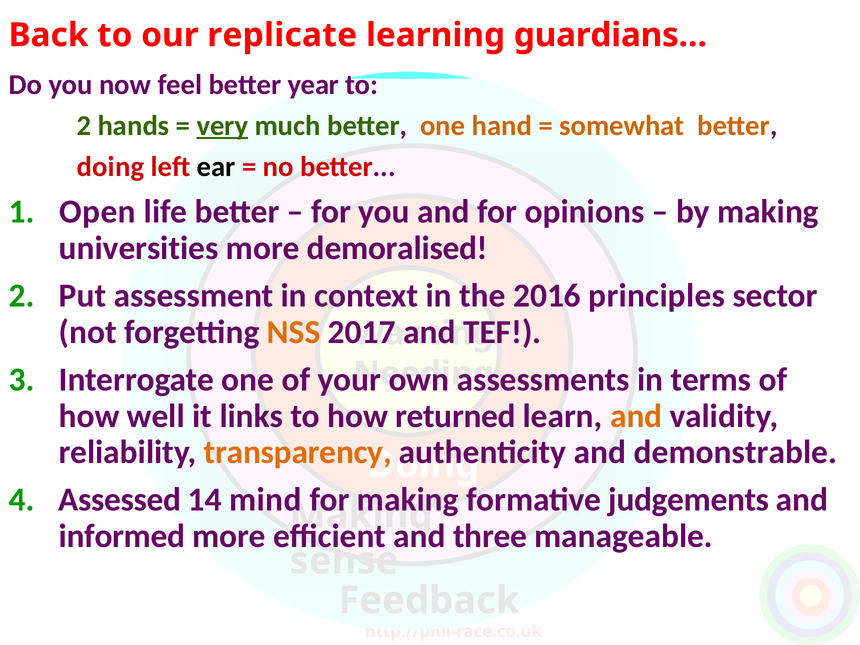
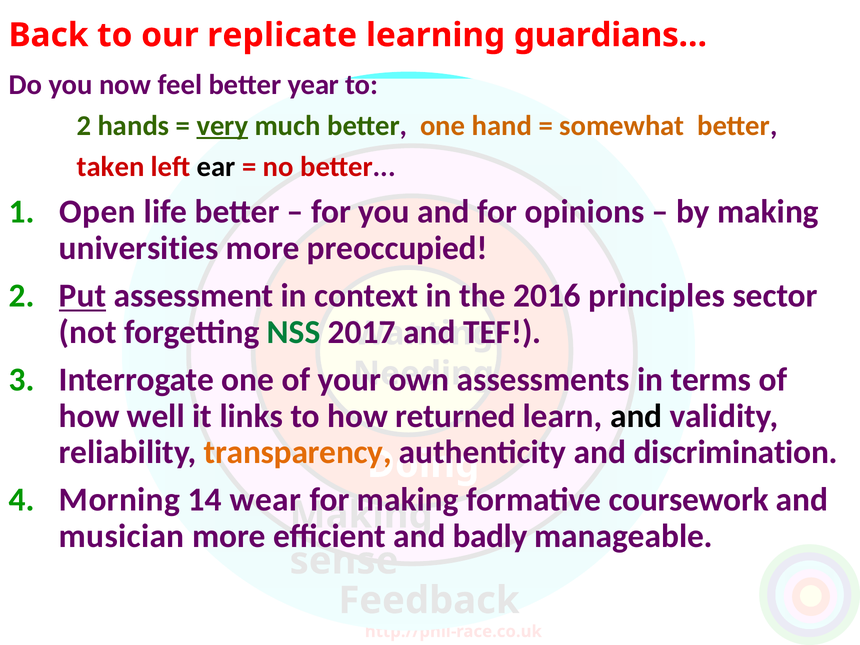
doing at (110, 167): doing -> taken
demoralised: demoralised -> preoccupied
Put underline: none -> present
NSS colour: orange -> green
and at (636, 416) colour: orange -> black
demonstrable: demonstrable -> discrimination
Assessed: Assessed -> Morning
mind: mind -> wear
judgements: judgements -> coursework
informed: informed -> musician
three: three -> badly
